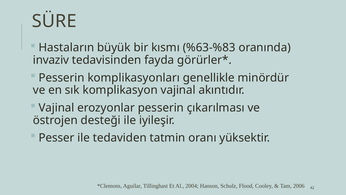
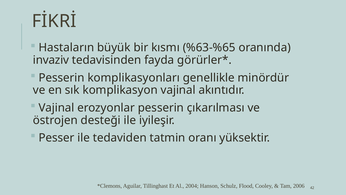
SÜRE: SÜRE -> FİKRİ
%63-%83: %63-%83 -> %63-%65
